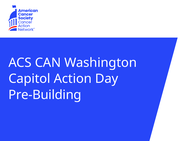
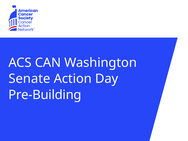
Capitol: Capitol -> Senate
